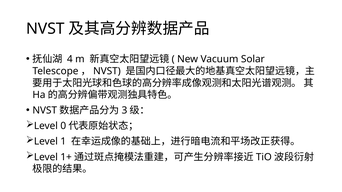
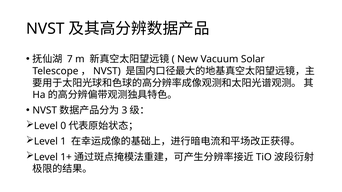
4: 4 -> 7
